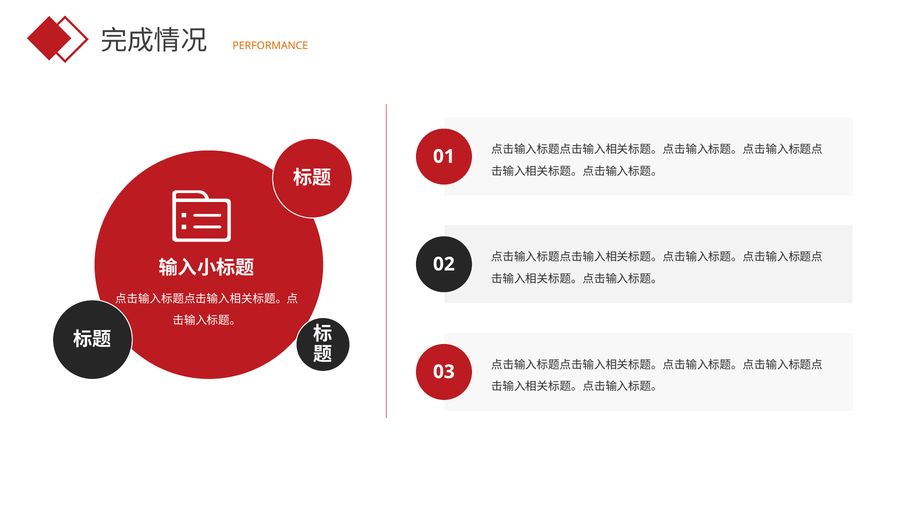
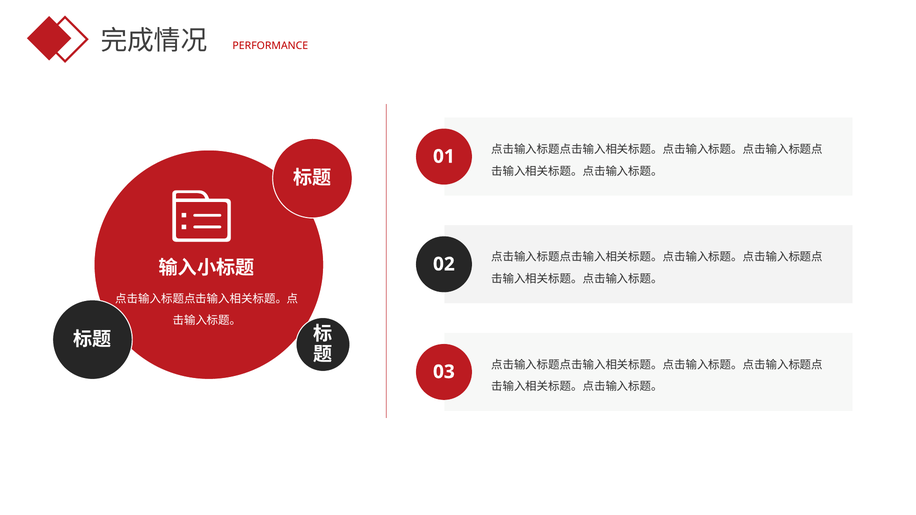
PERFORMANCE colour: orange -> red
